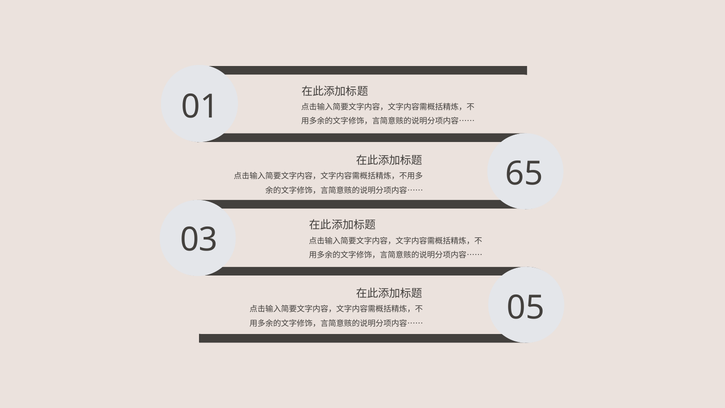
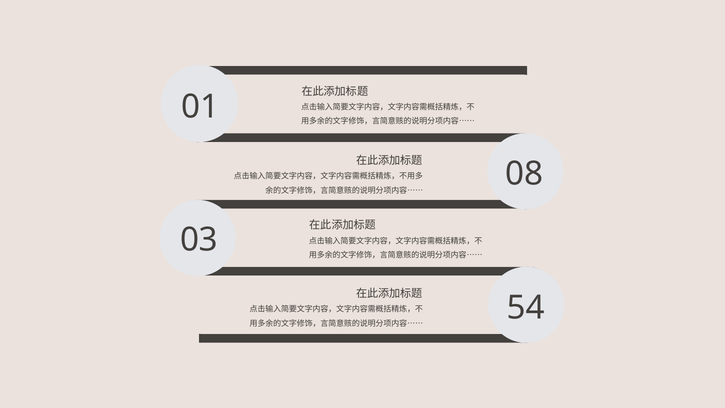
65: 65 -> 08
05: 05 -> 54
